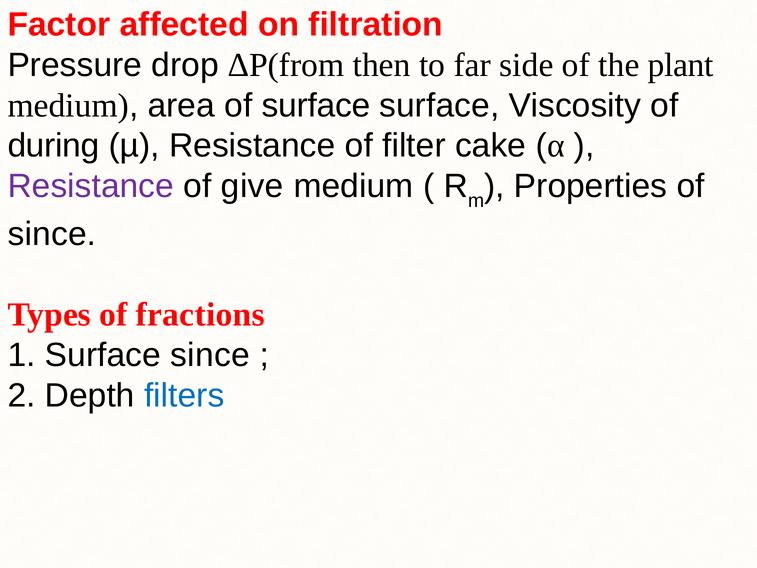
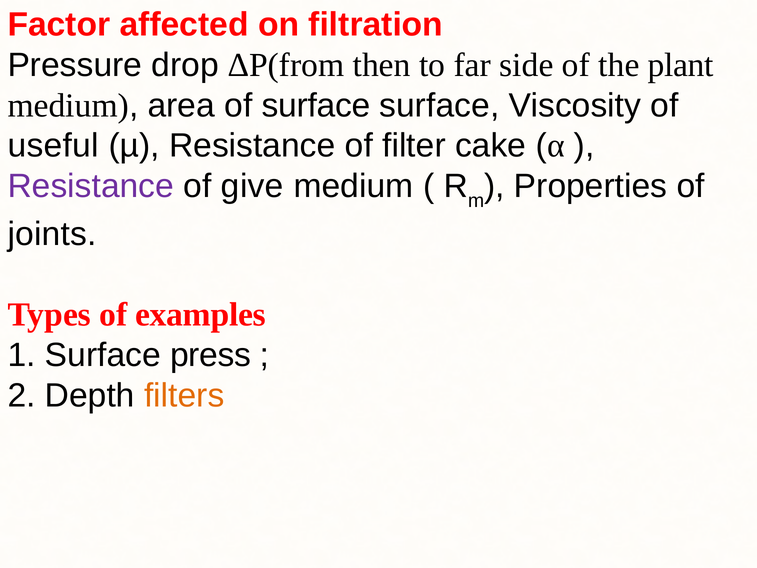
during: during -> useful
since at (52, 234): since -> joints
fractions: fractions -> examples
Surface since: since -> press
filters colour: blue -> orange
